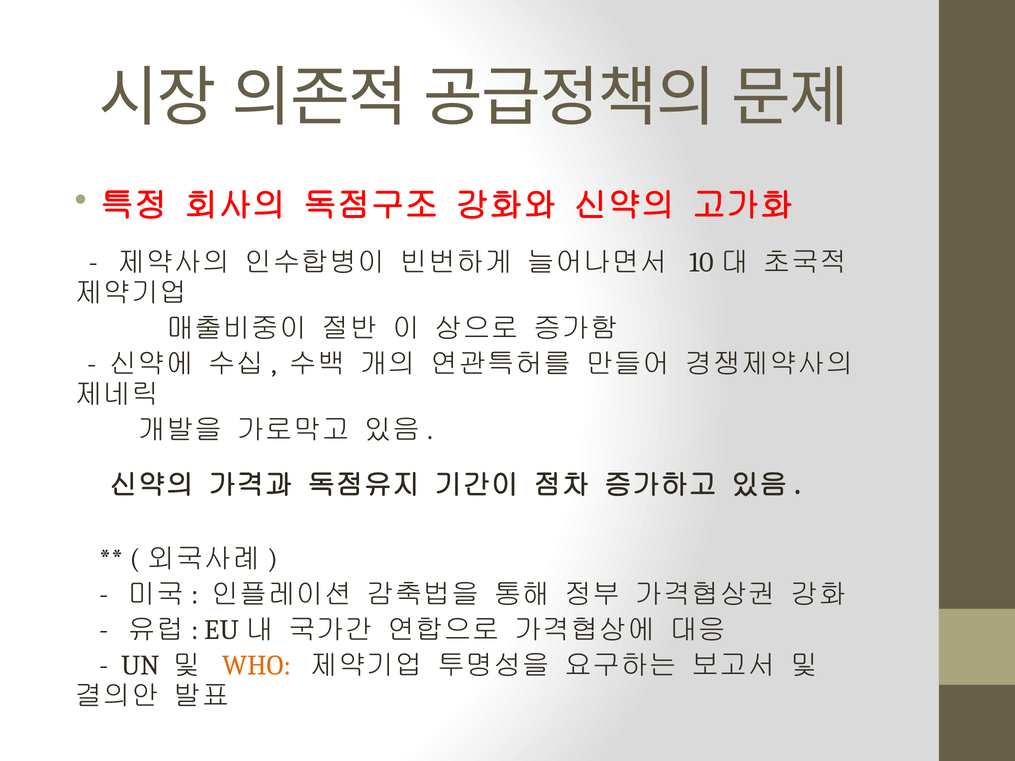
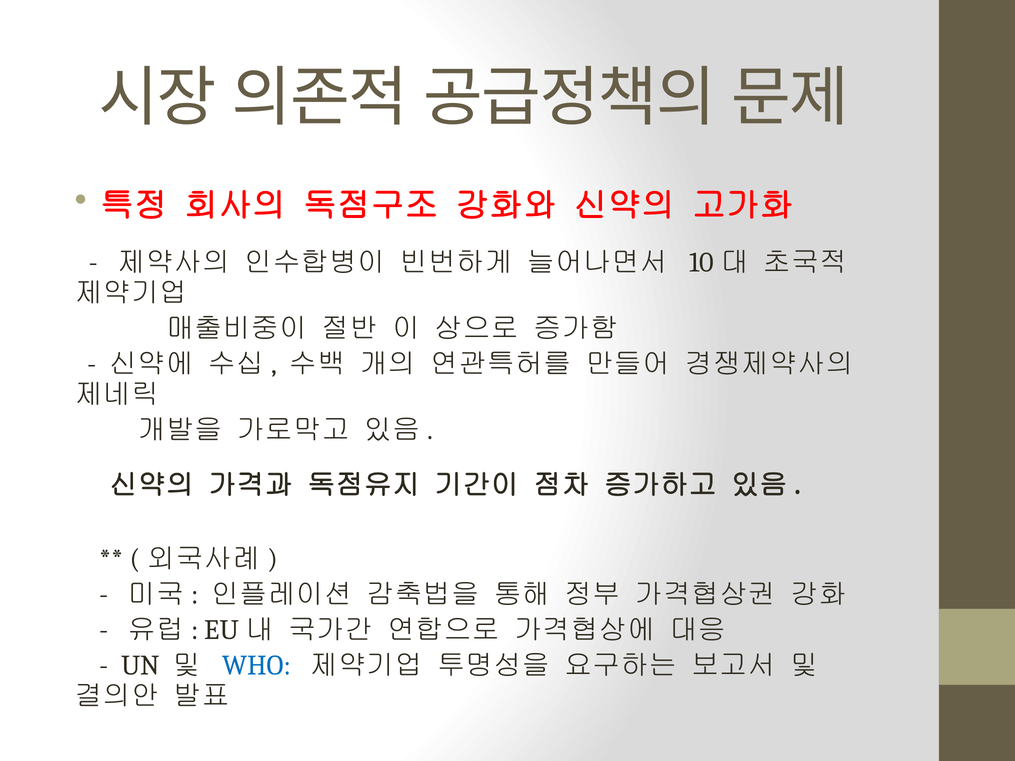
WHO colour: orange -> blue
